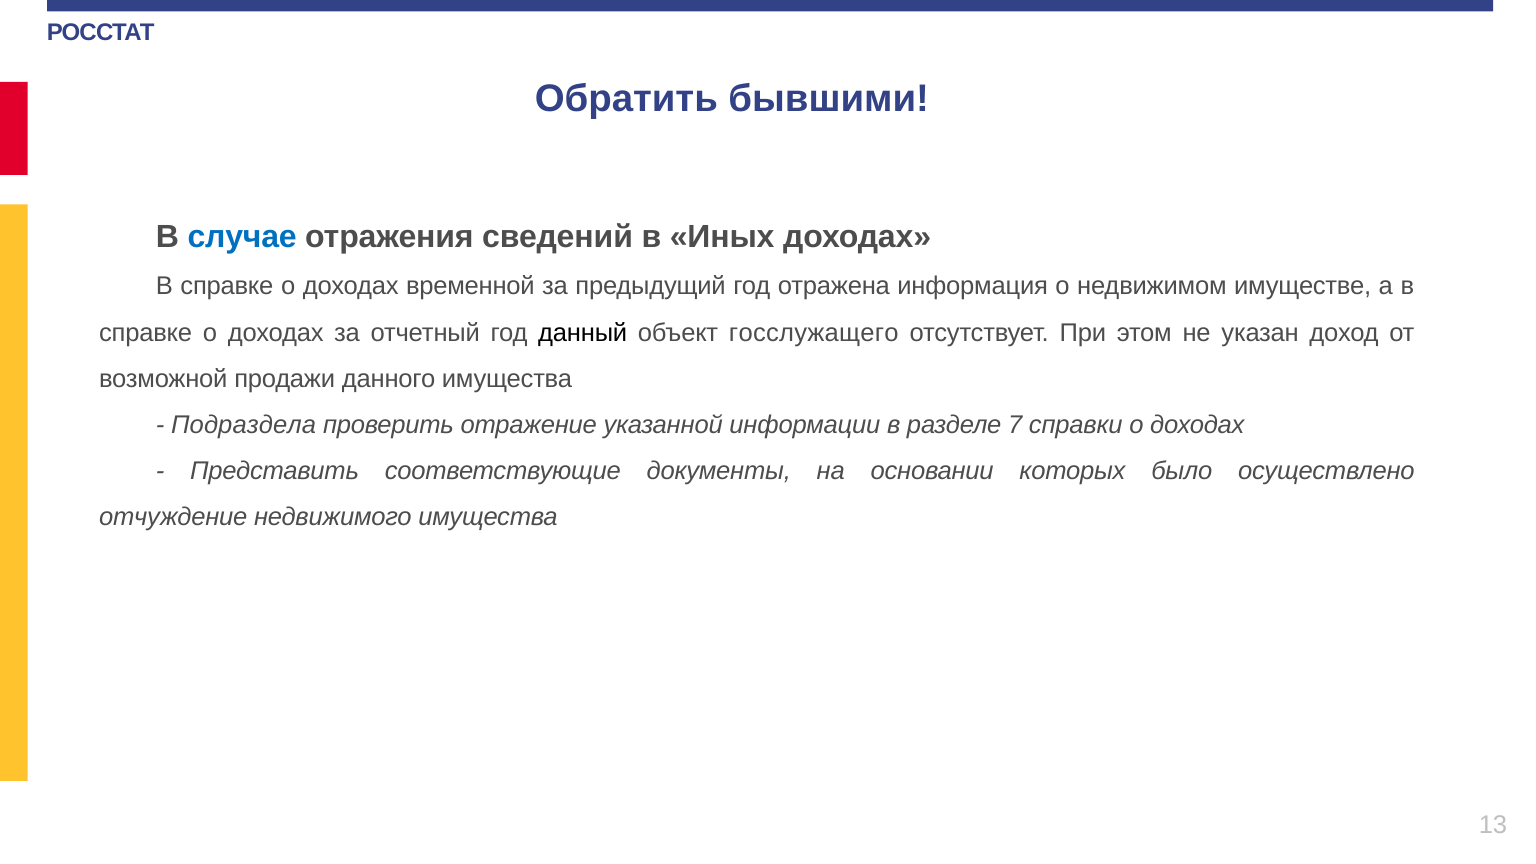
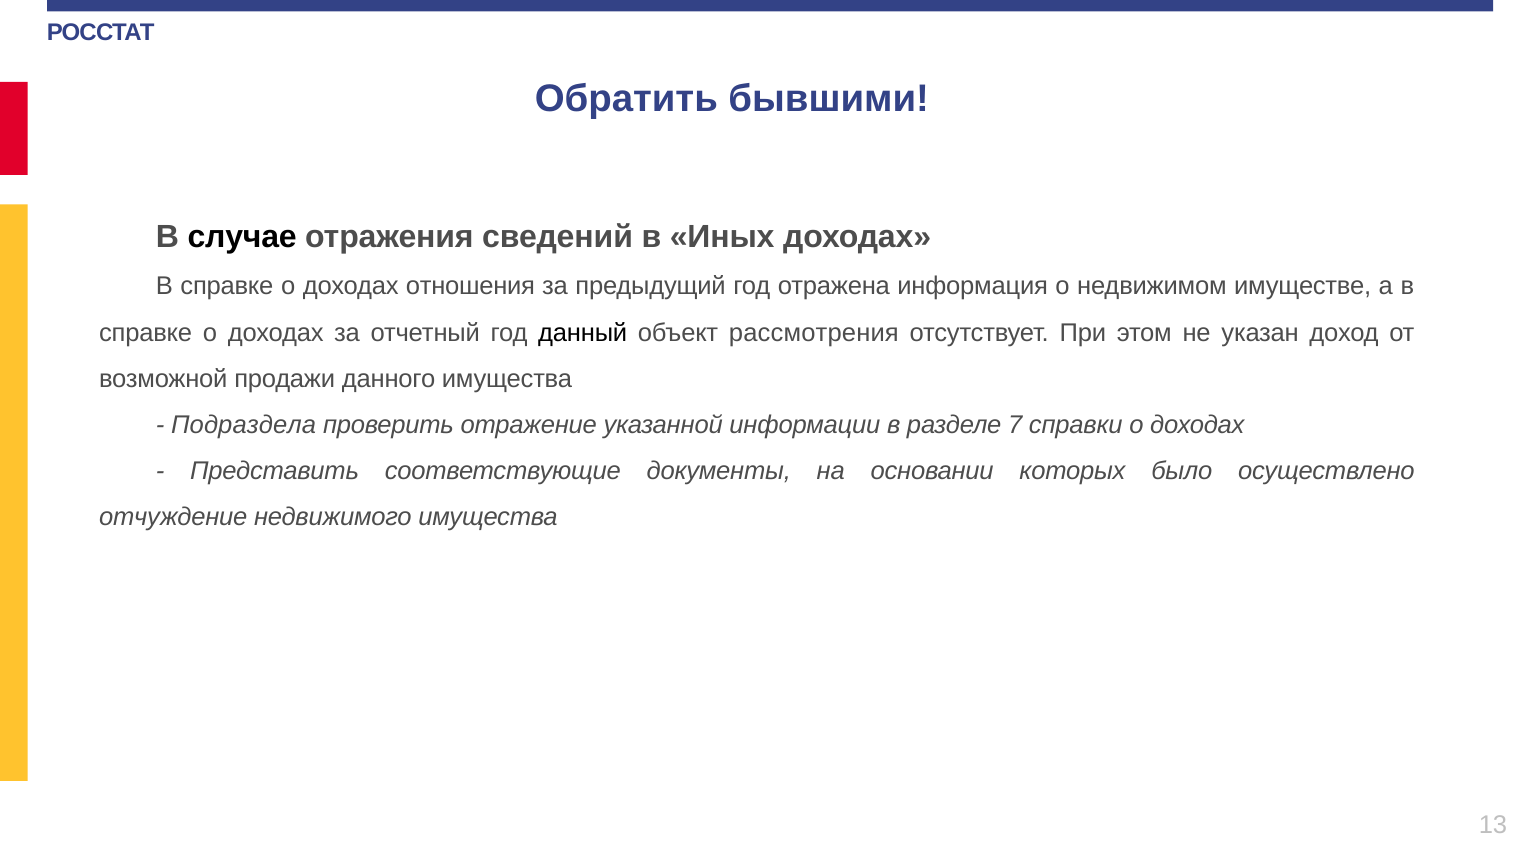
случае colour: blue -> black
временной: временной -> отношения
госслужащего: госслужащего -> рассмотрения
